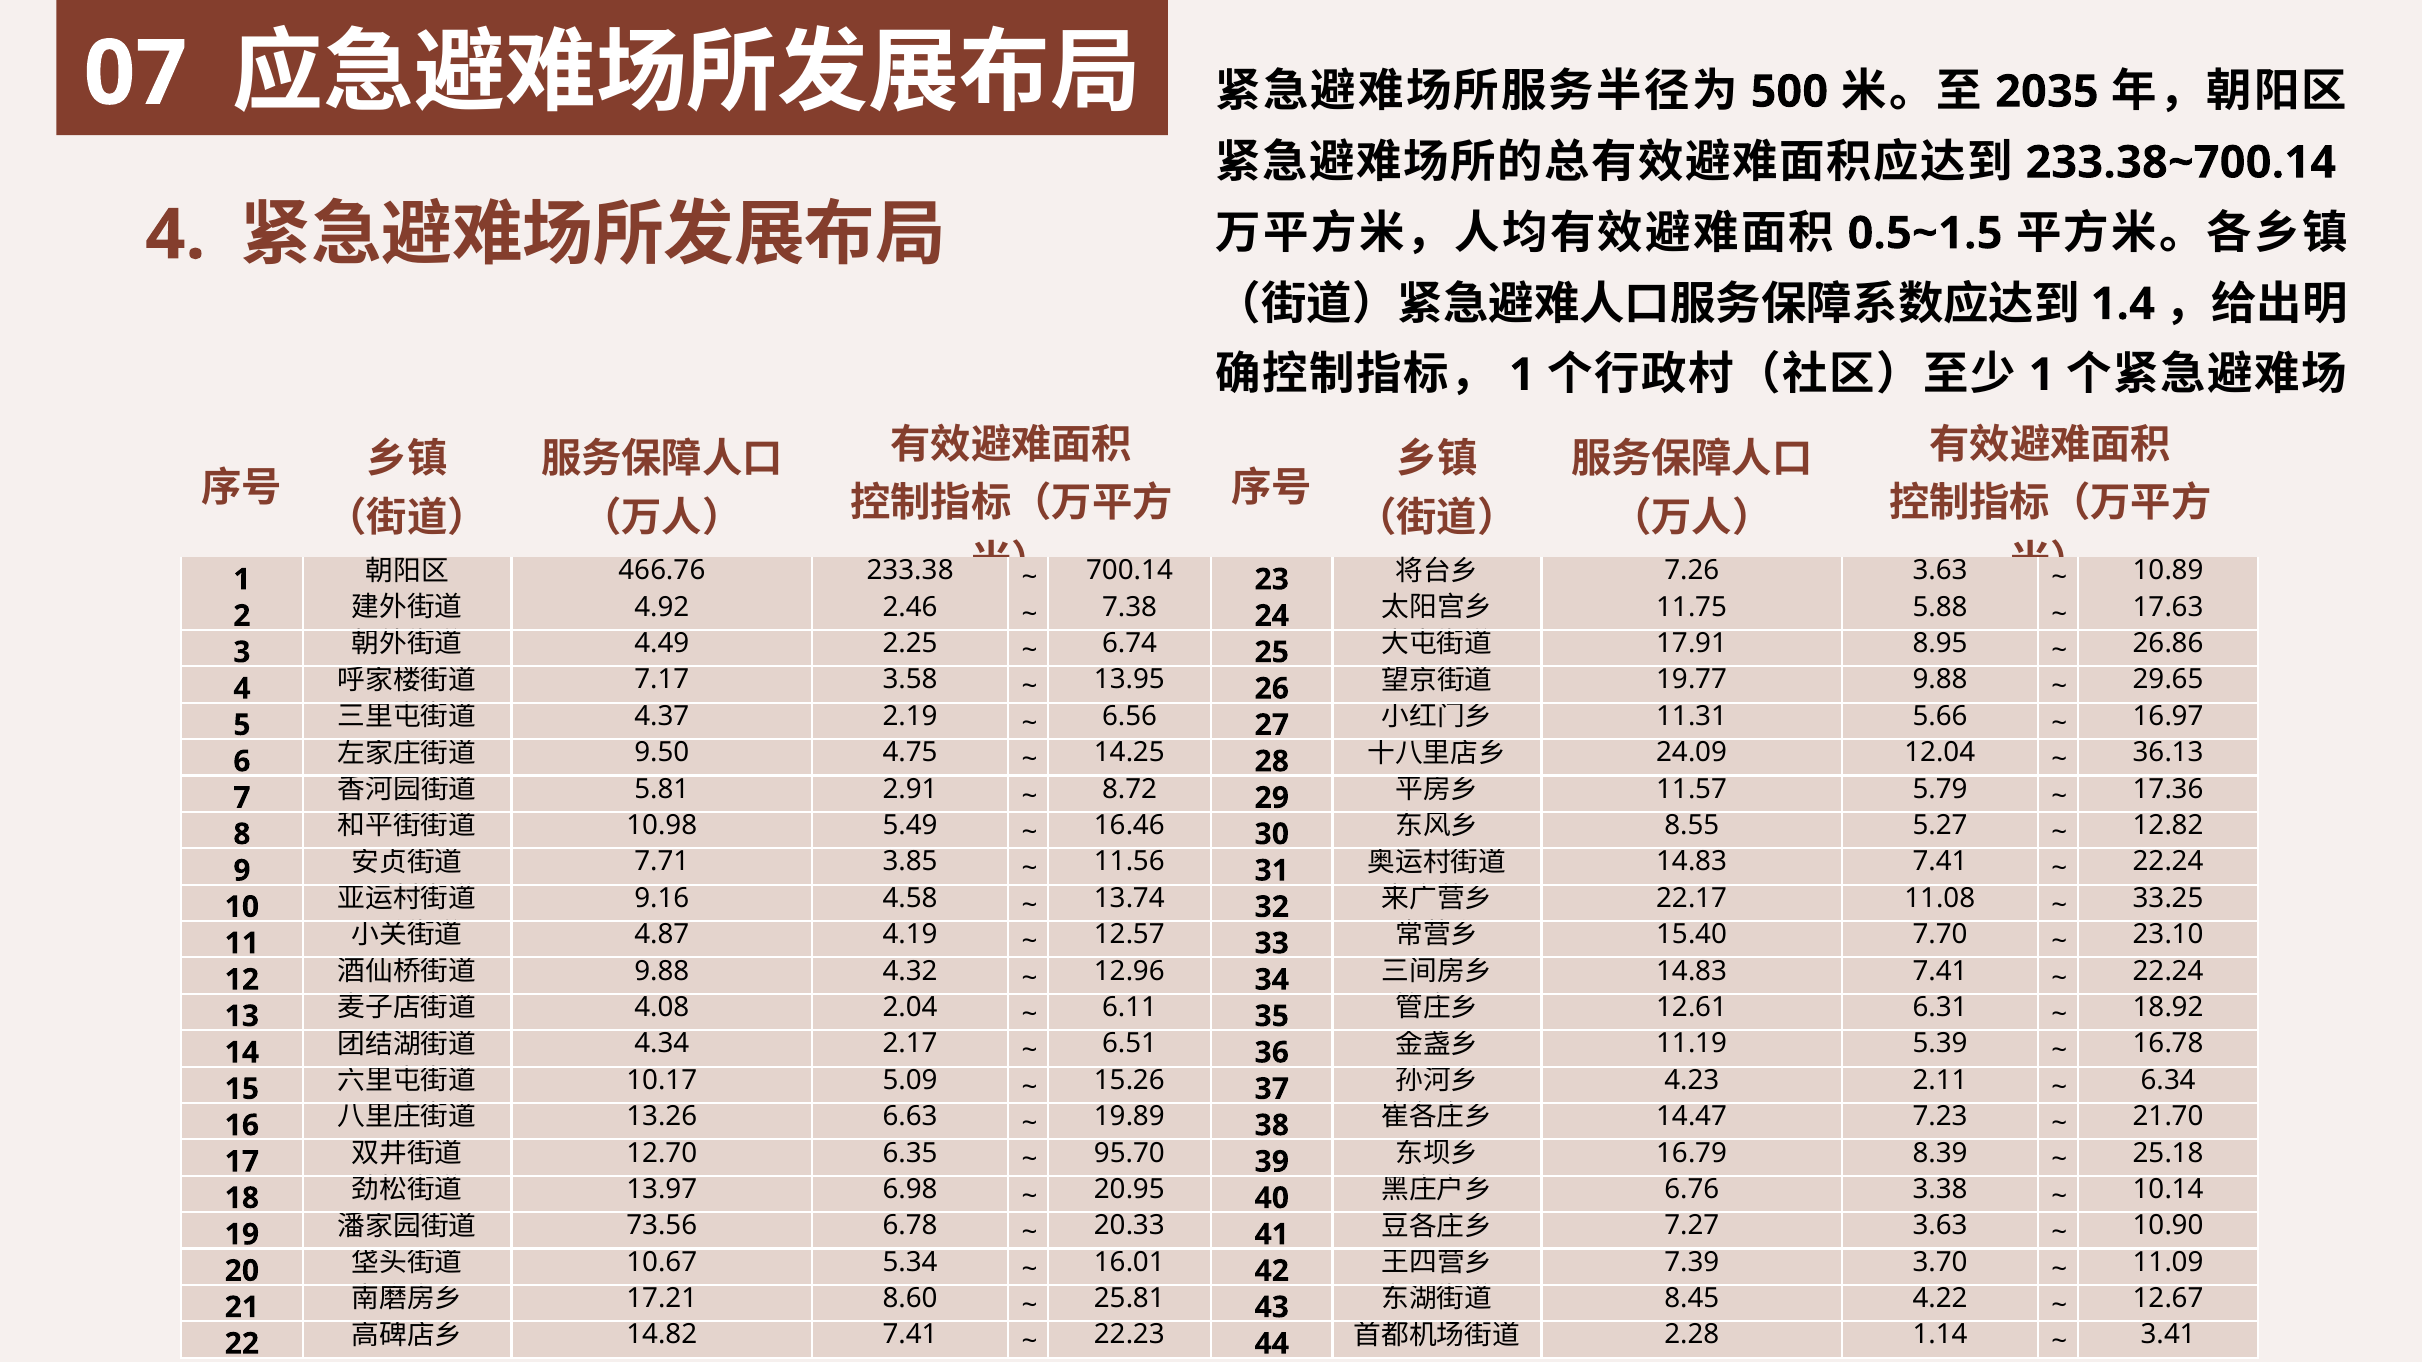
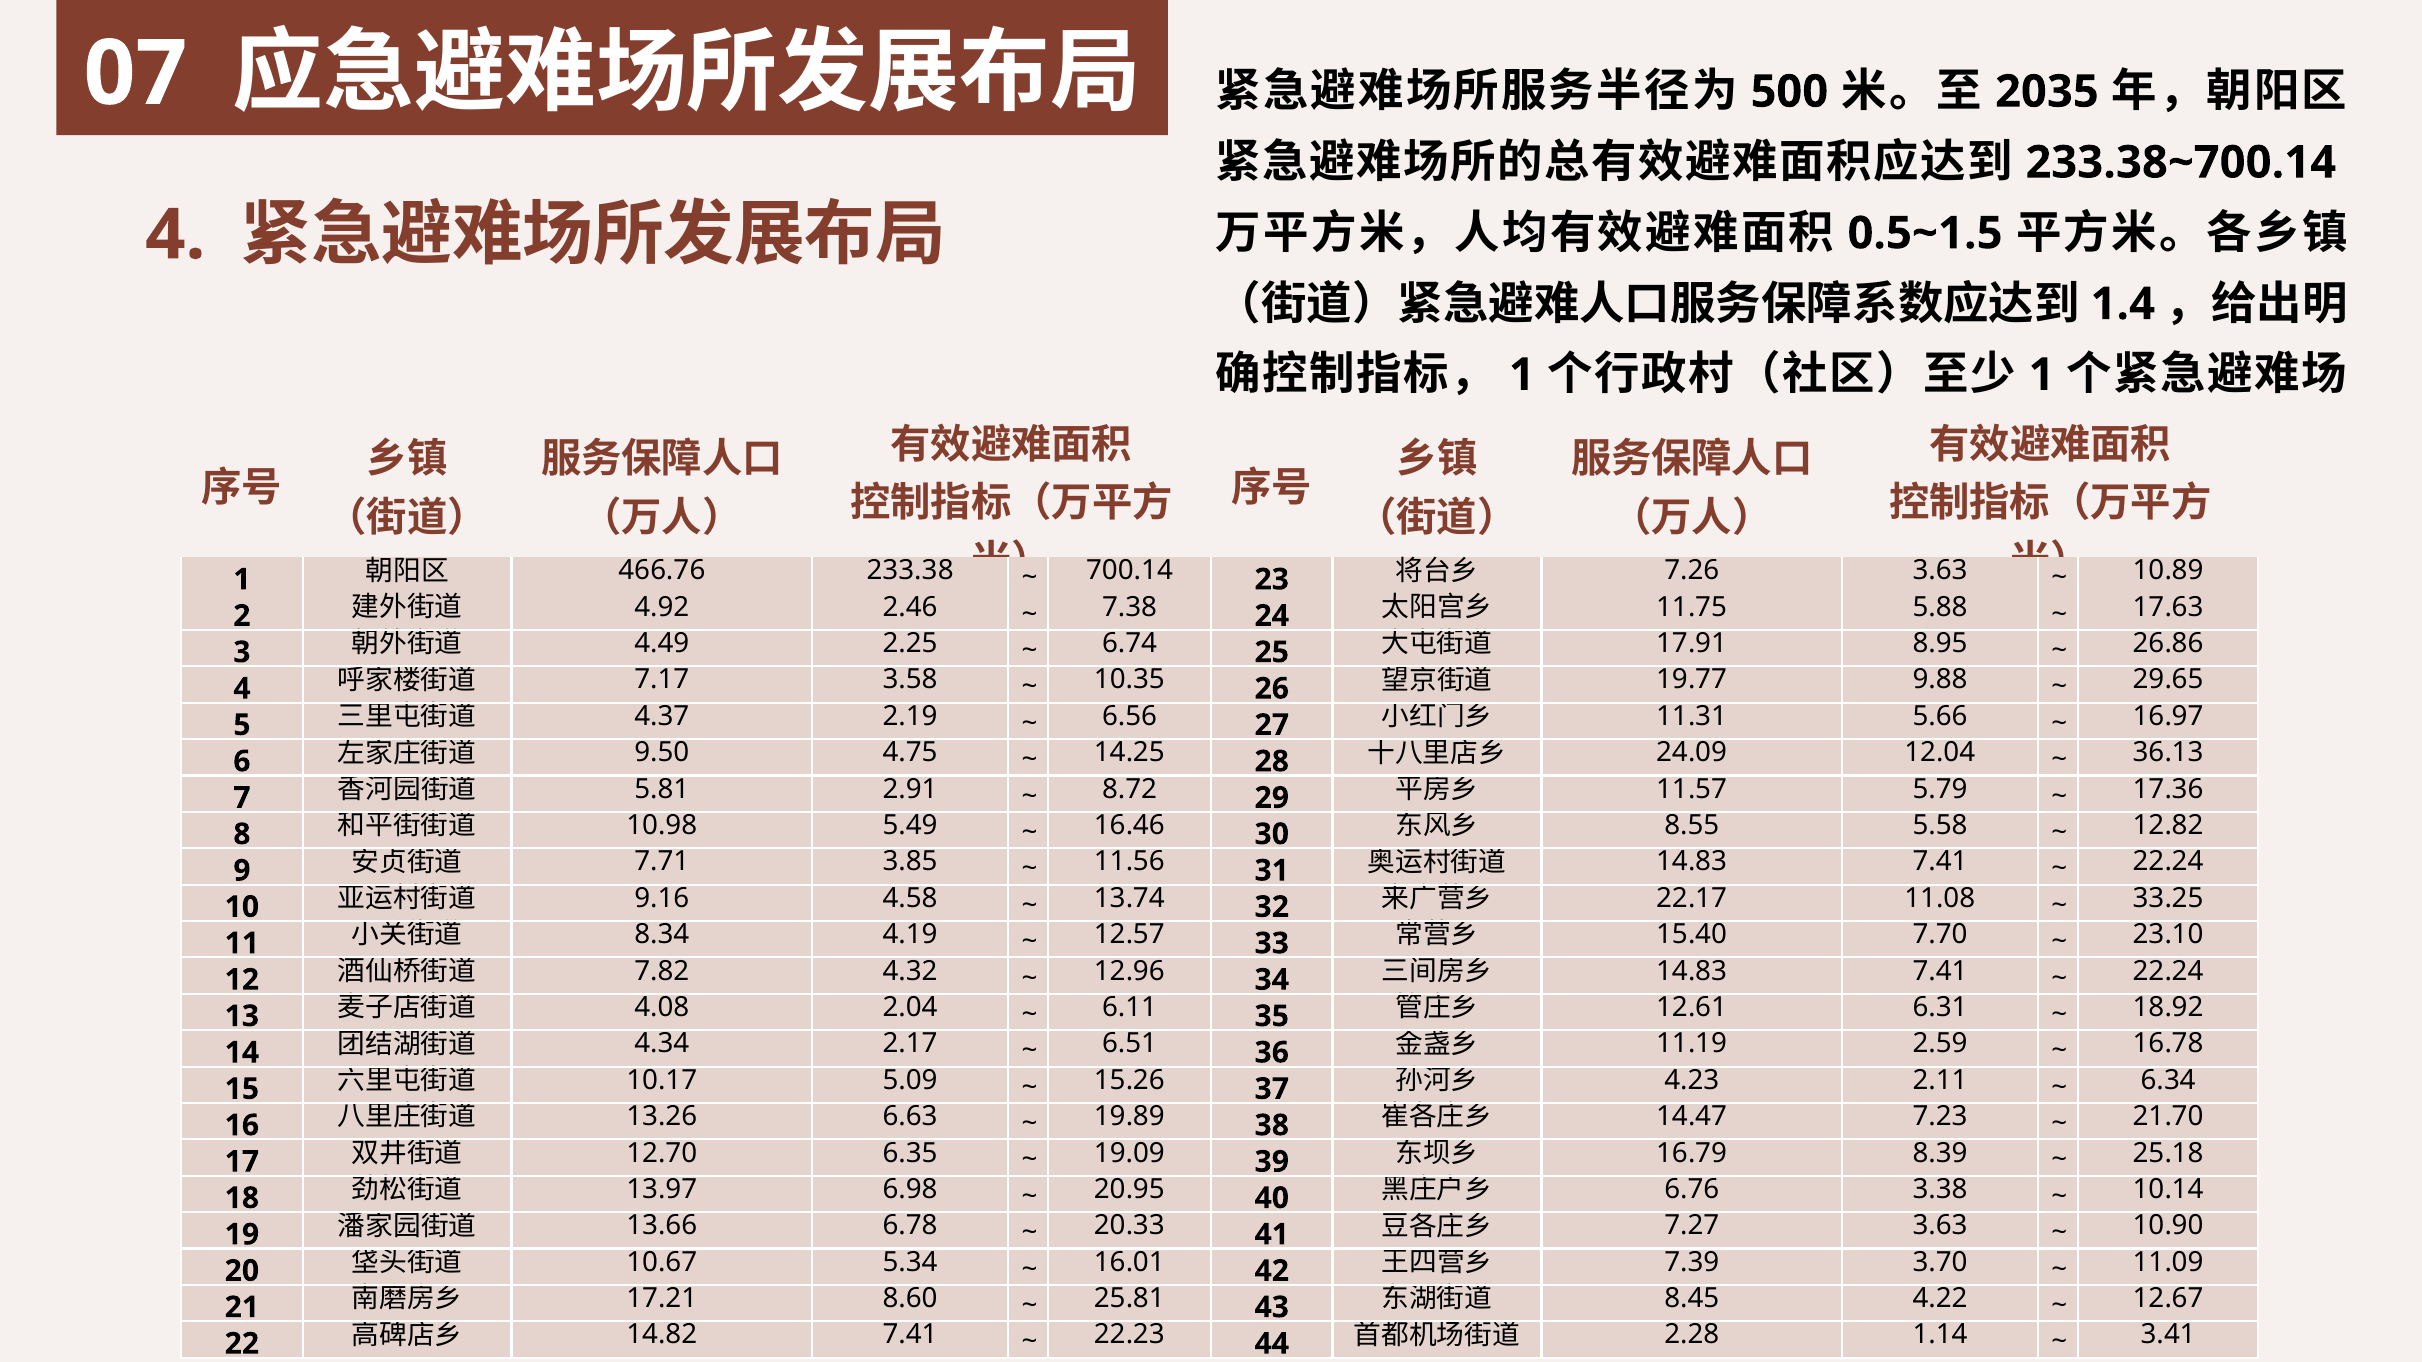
13.95: 13.95 -> 10.35
5.27: 5.27 -> 5.58
4.87: 4.87 -> 8.34
9.88 at (662, 971): 9.88 -> 7.82
5.39: 5.39 -> 2.59
95.70: 95.70 -> 19.09
73.56: 73.56 -> 13.66
